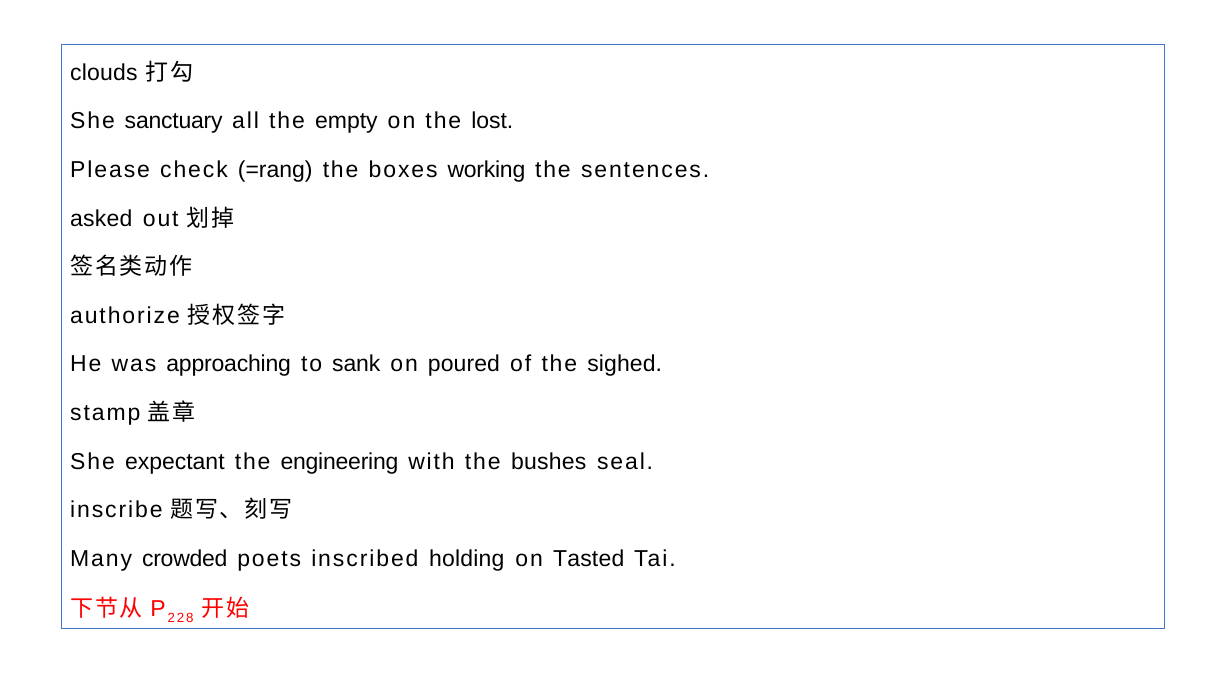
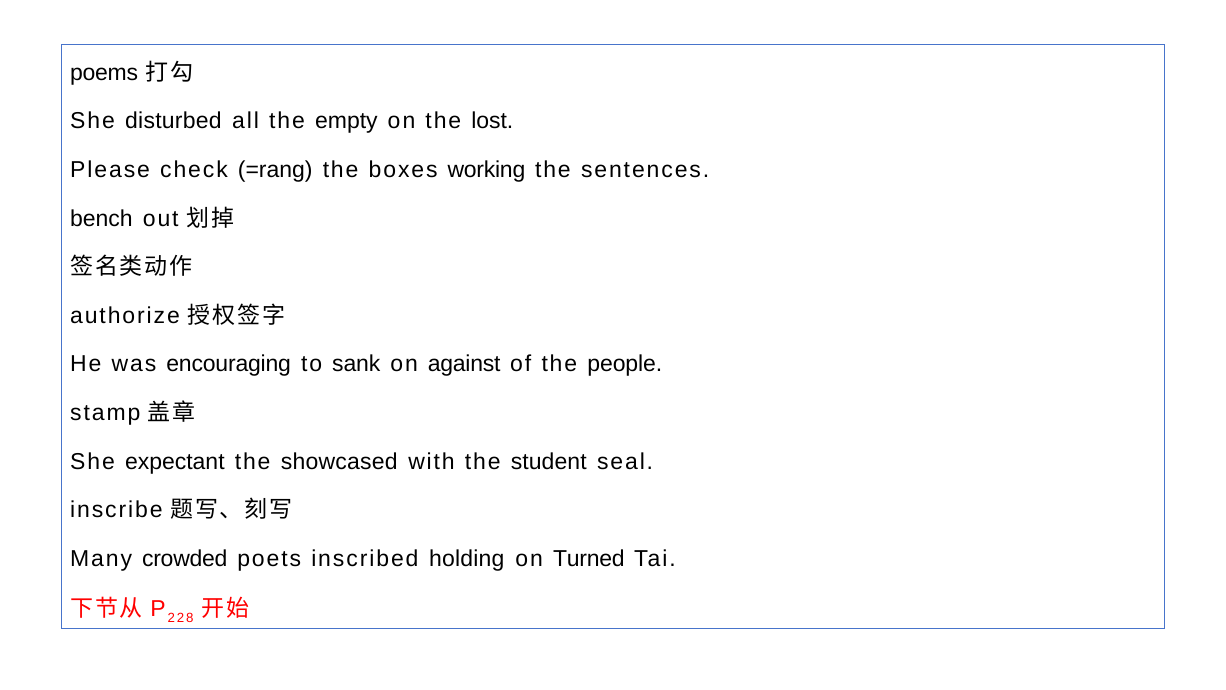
clouds: clouds -> poems
sanctuary: sanctuary -> disturbed
asked: asked -> bench
approaching: approaching -> encouraging
poured: poured -> against
sighed: sighed -> people
engineering: engineering -> showcased
bushes: bushes -> student
Tasted: Tasted -> Turned
